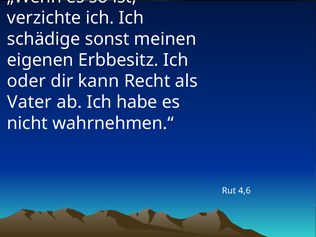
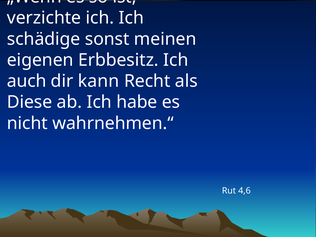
oder: oder -> auch
Vater: Vater -> Diese
